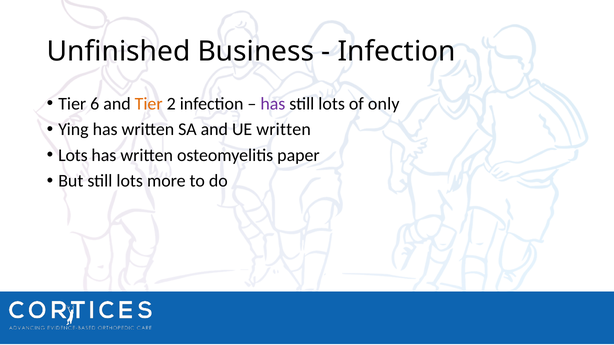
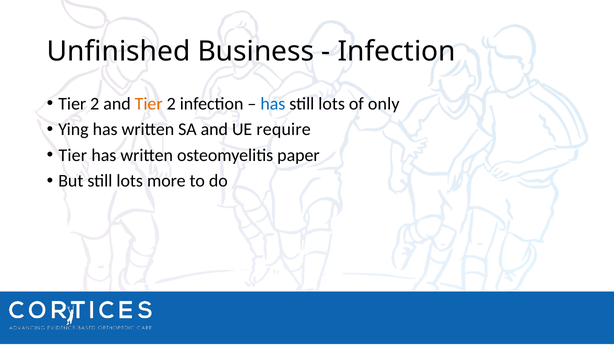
6 at (95, 104): 6 -> 2
has at (273, 104) colour: purple -> blue
UE written: written -> require
Lots at (73, 155): Lots -> Tier
